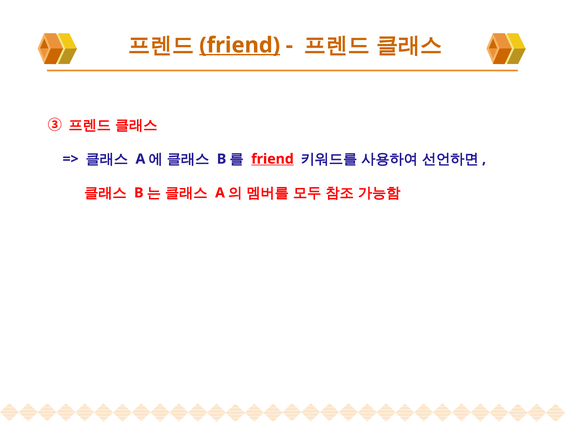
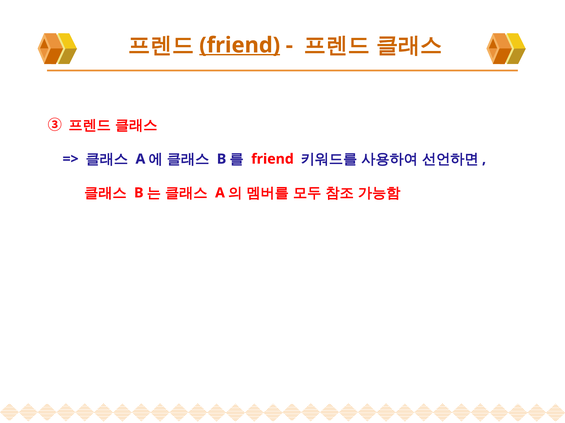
friend at (272, 159) underline: present -> none
